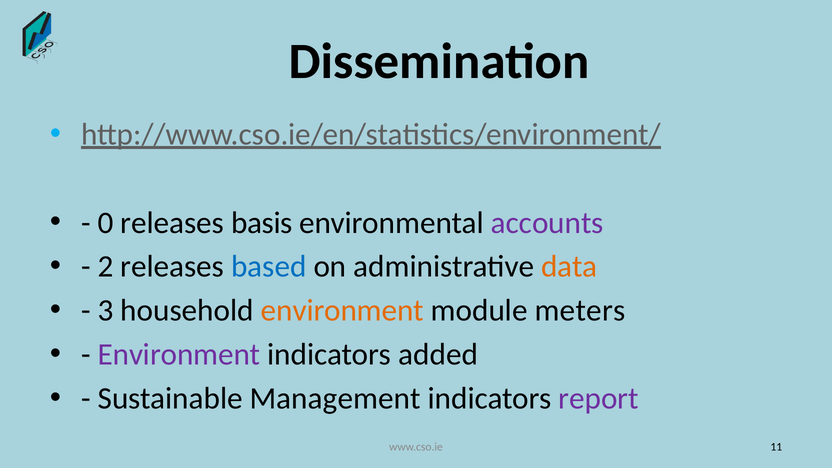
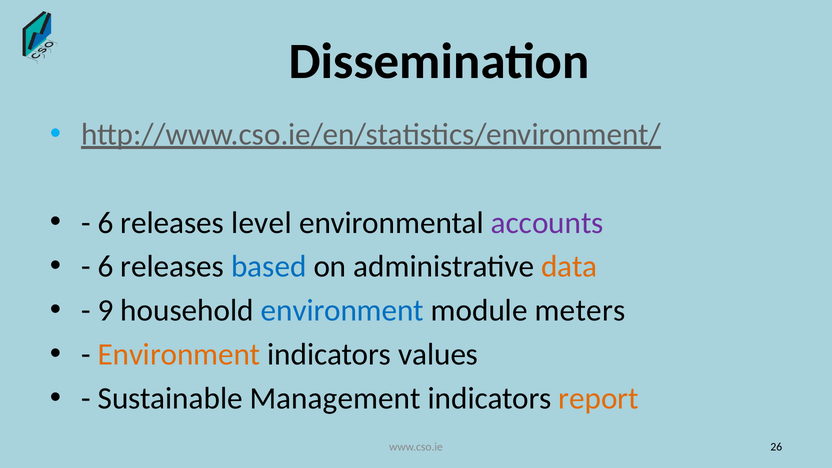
0 at (106, 223): 0 -> 6
basis: basis -> level
2 at (106, 267): 2 -> 6
3: 3 -> 9
environment at (342, 311) colour: orange -> blue
Environment at (179, 355) colour: purple -> orange
added: added -> values
report colour: purple -> orange
11: 11 -> 26
